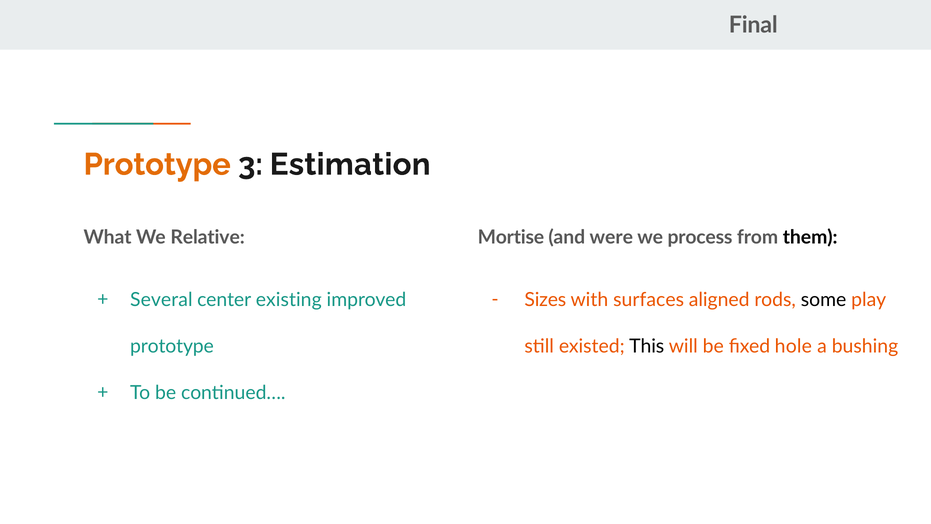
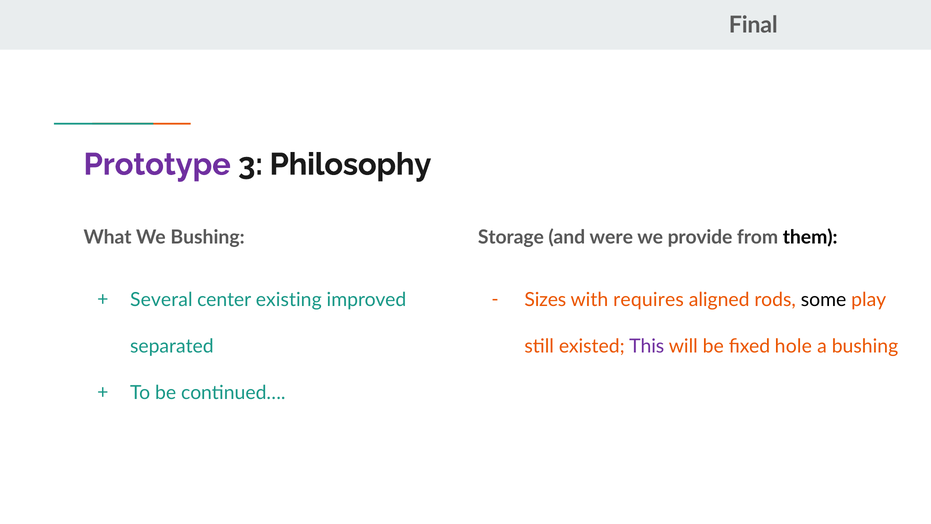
Prototype at (157, 164) colour: orange -> purple
Estimation: Estimation -> Philosophy
We Relative: Relative -> Bushing
Mortise: Mortise -> Storage
process: process -> provide
surfaces: surfaces -> requires
prototype at (172, 346): prototype -> separated
This colour: black -> purple
